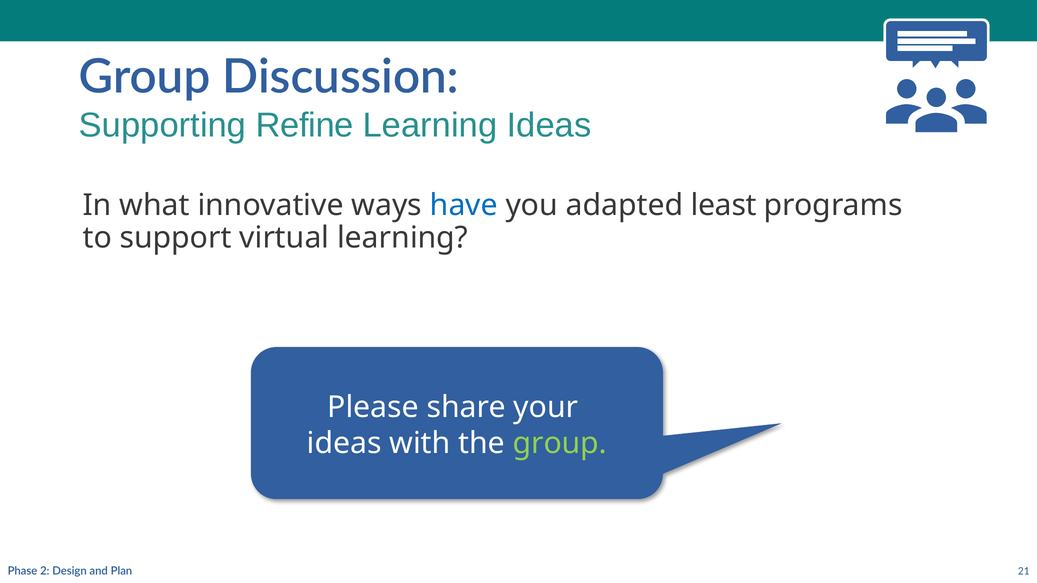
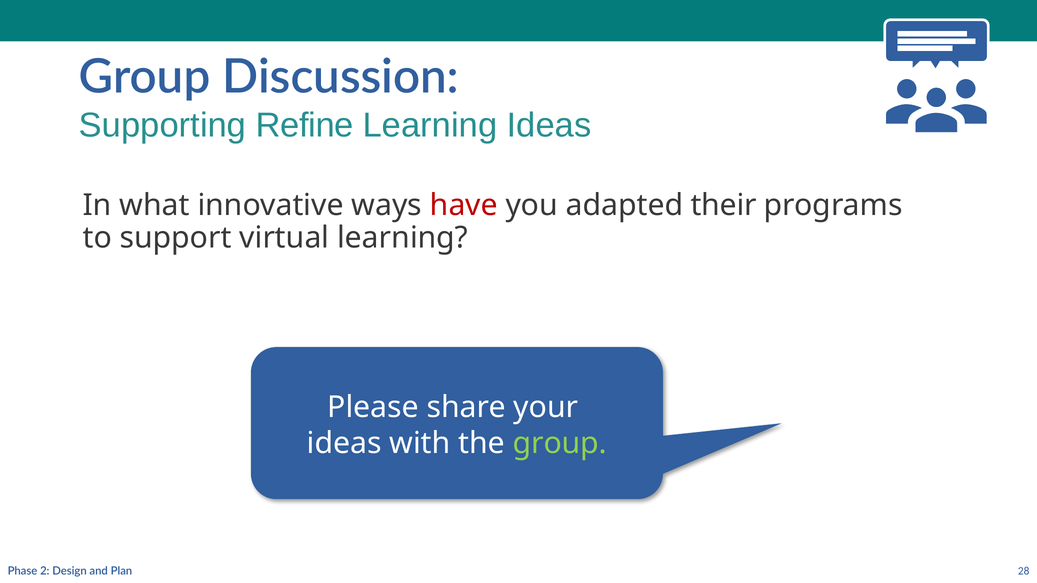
have colour: blue -> red
least: least -> their
21: 21 -> 28
